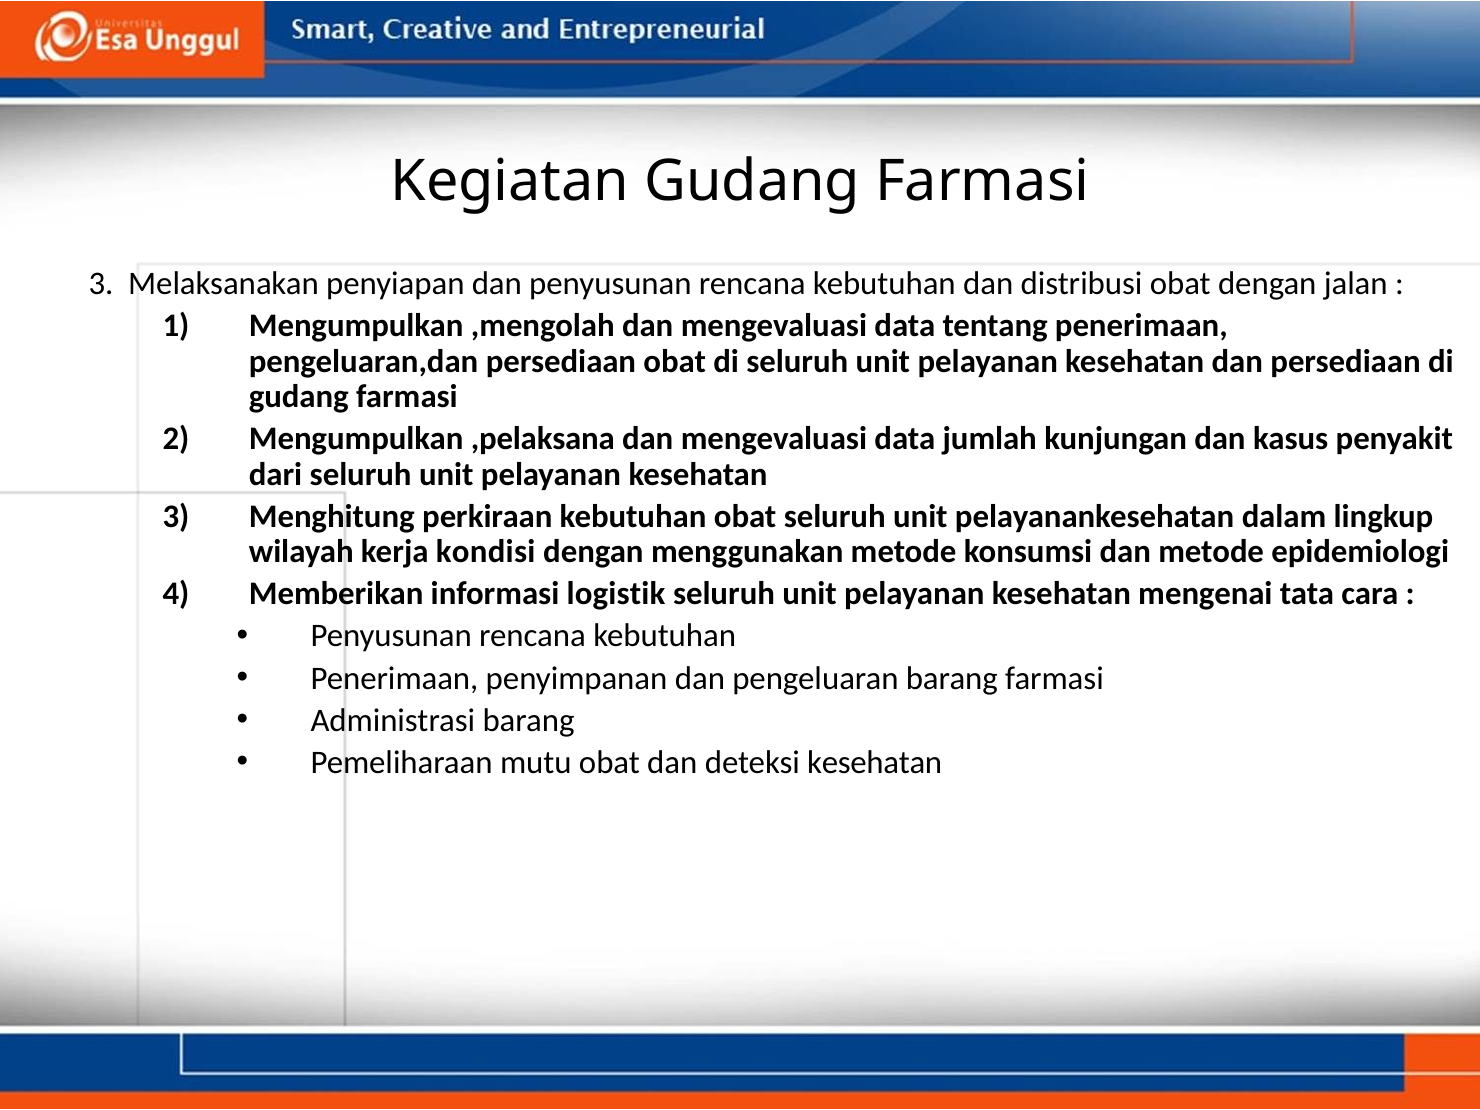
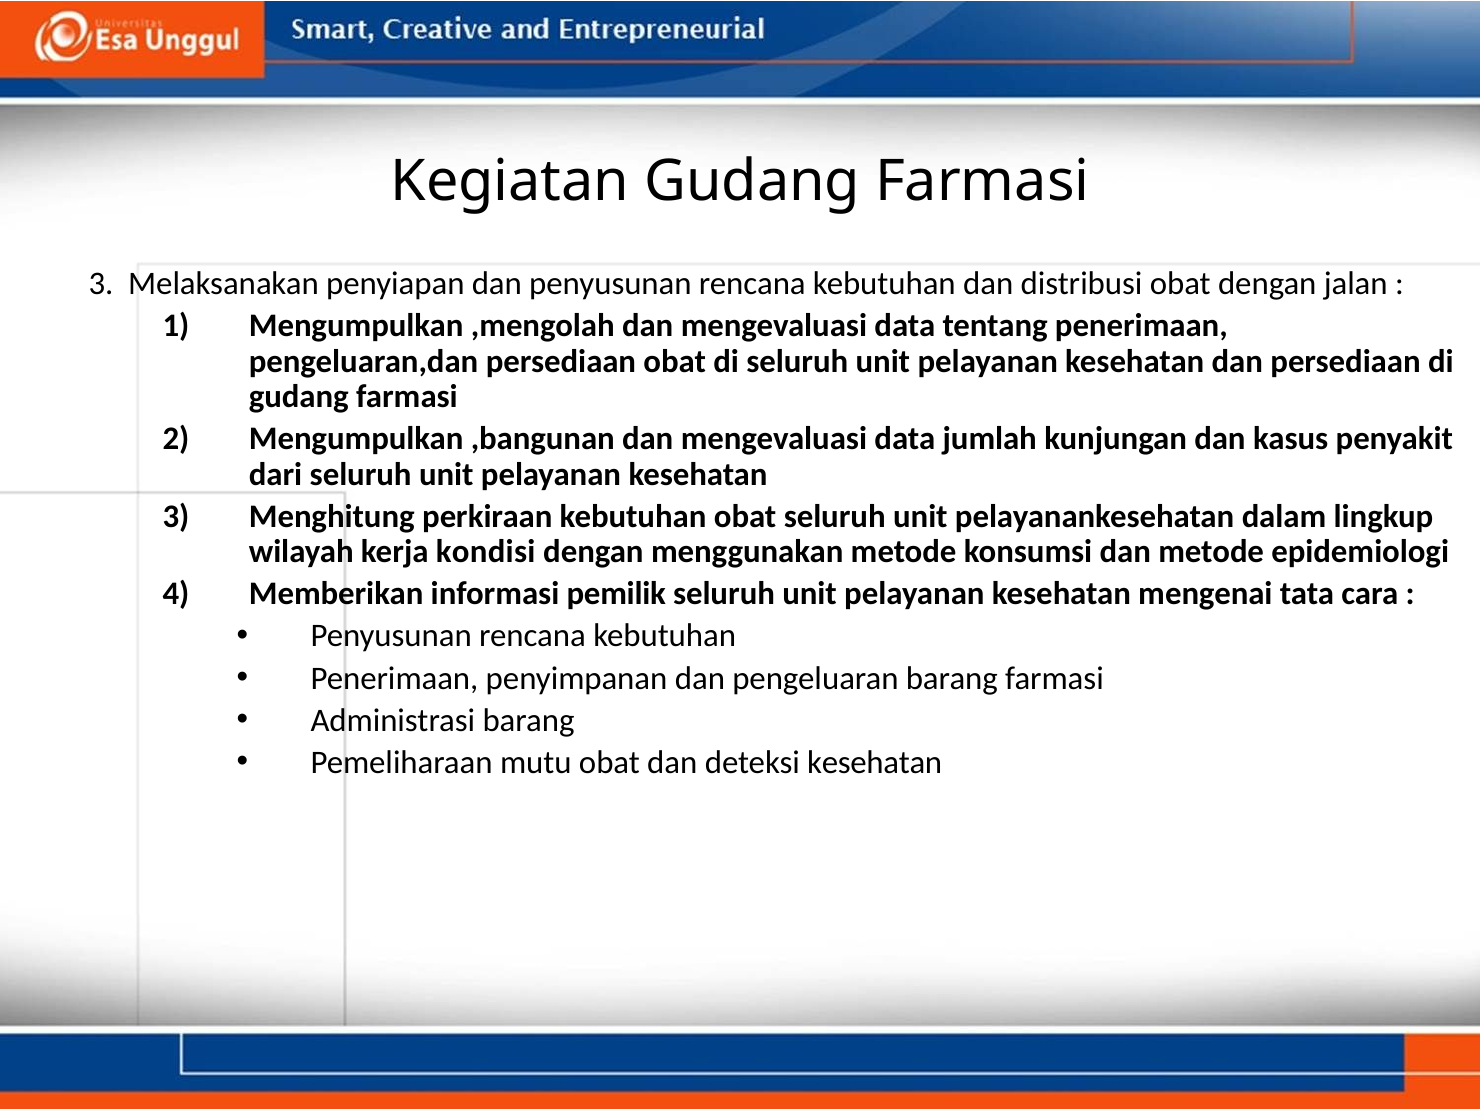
,pelaksana: ,pelaksana -> ,bangunan
logistik: logistik -> pemilik
